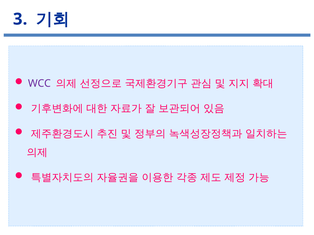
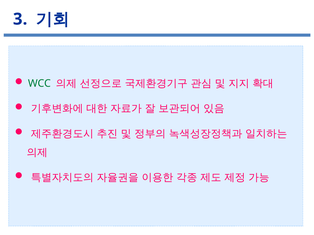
WCC colour: purple -> green
